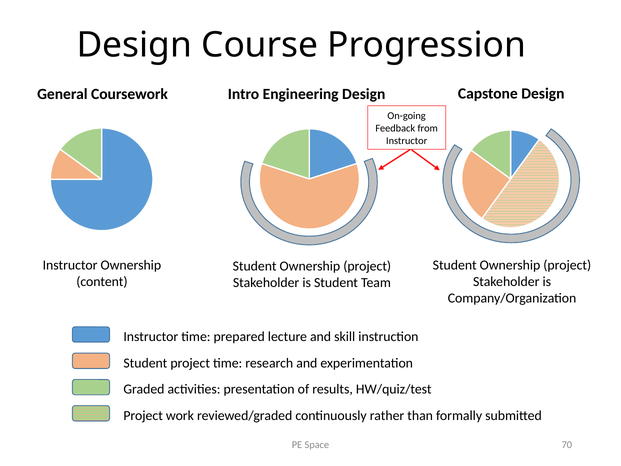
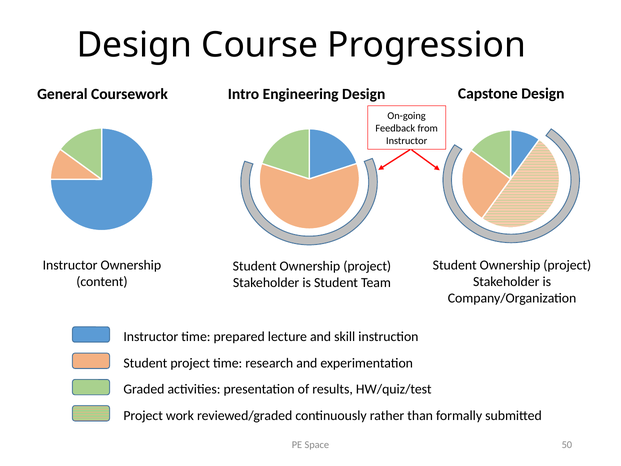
70: 70 -> 50
